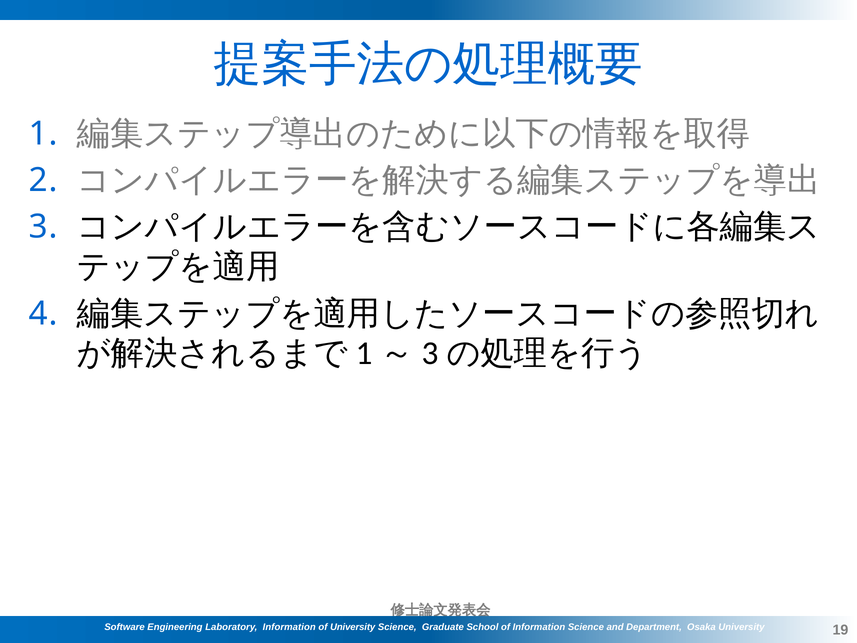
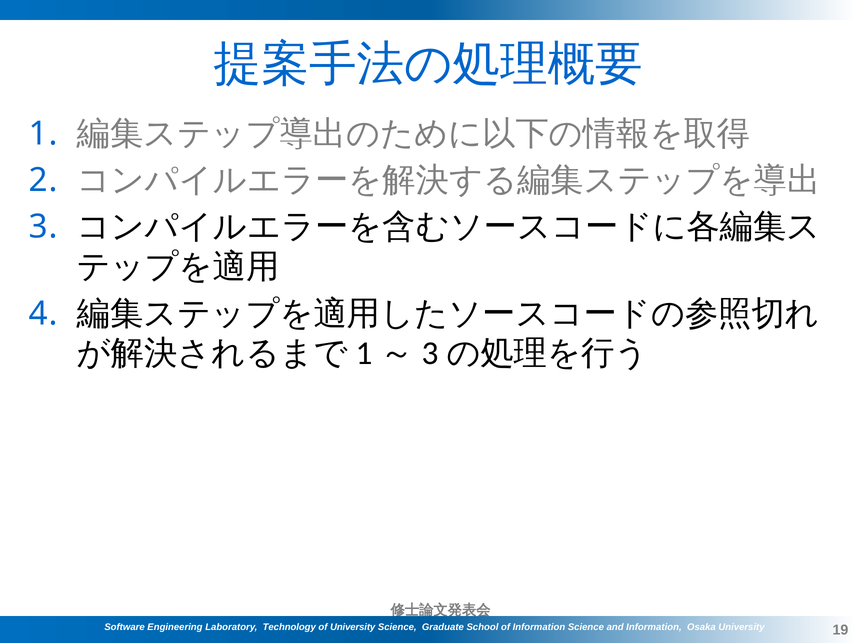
Laboratory Information: Information -> Technology
and Department: Department -> Information
